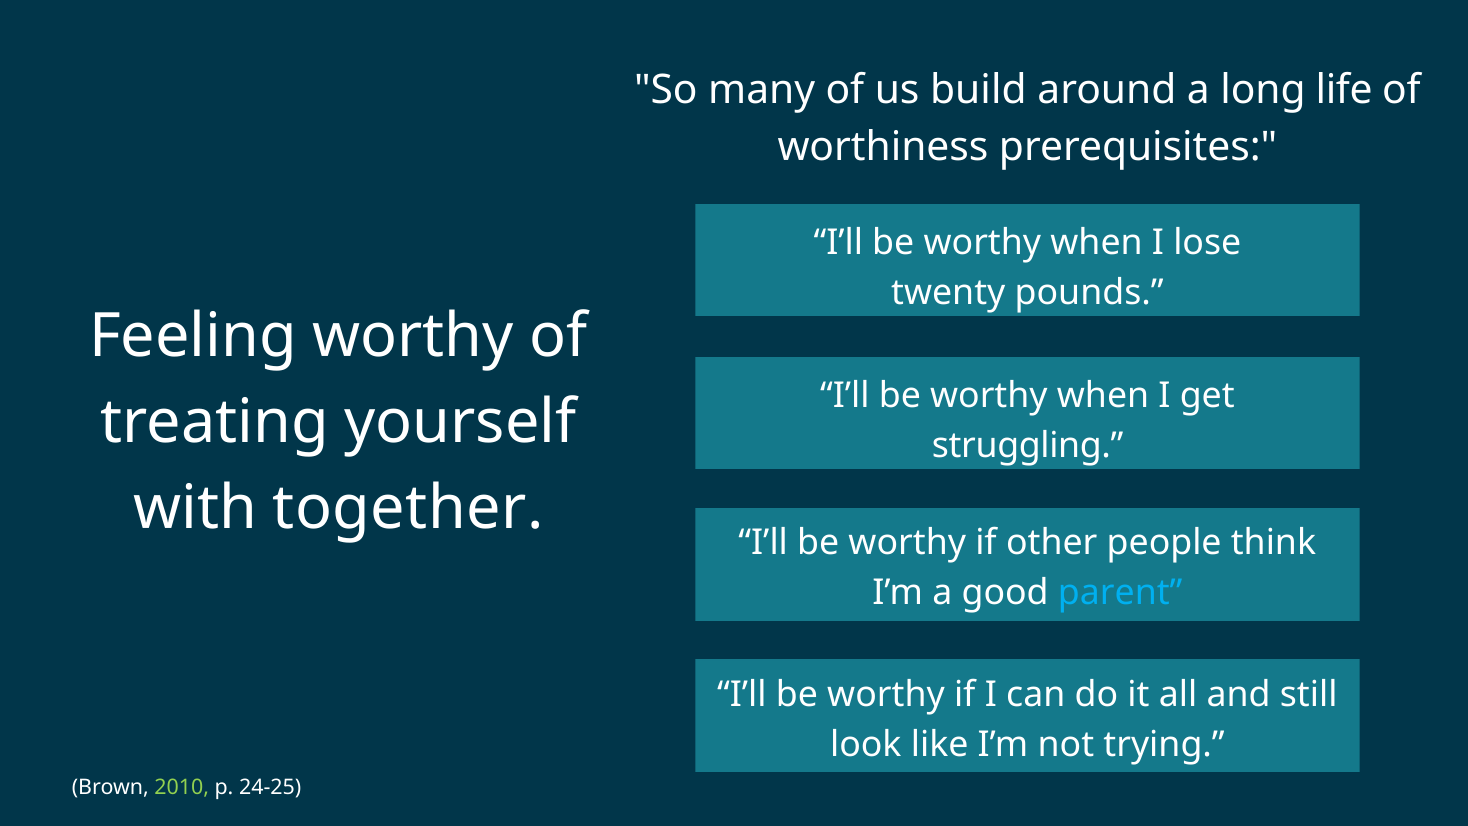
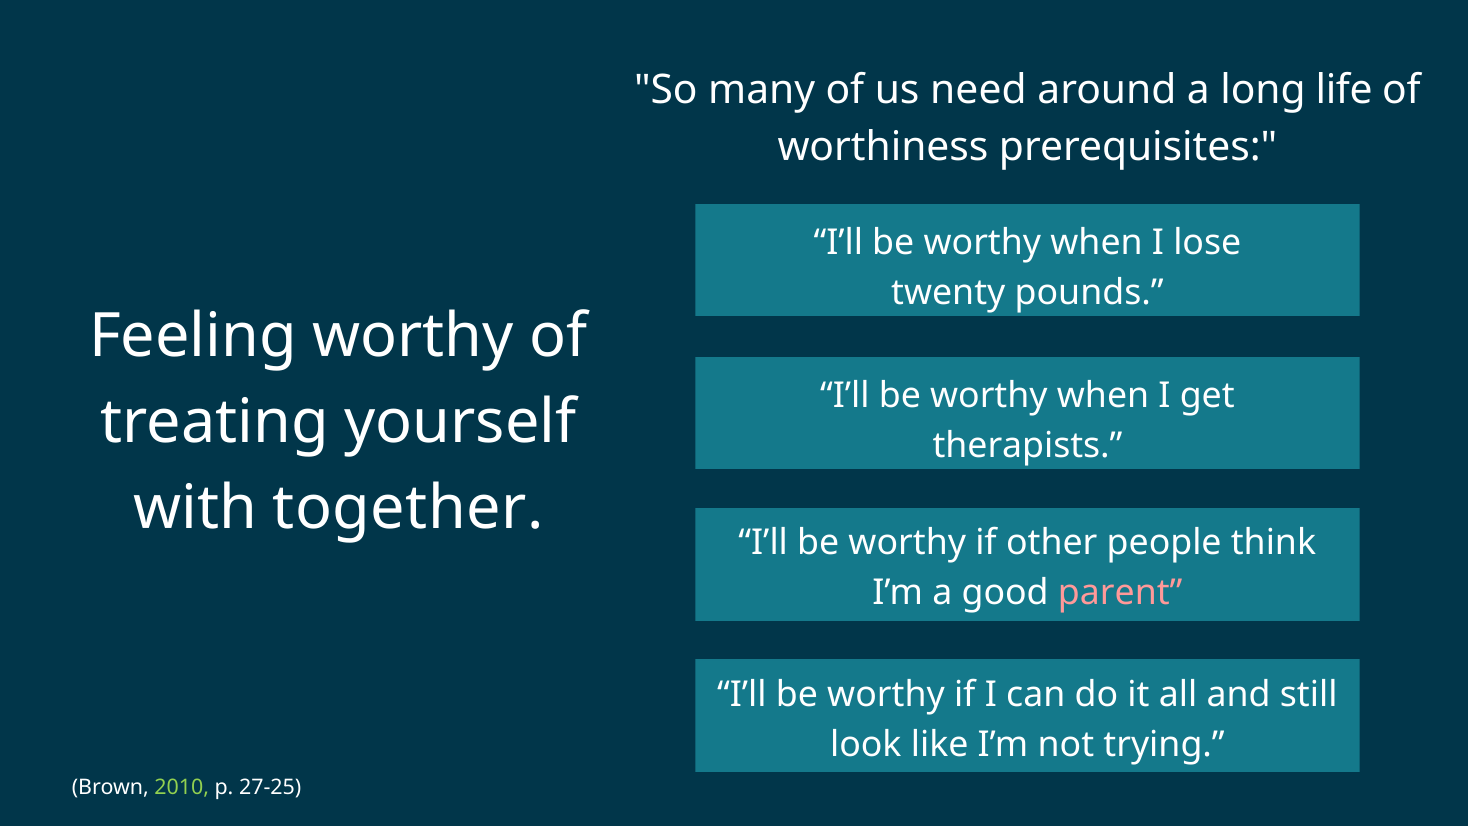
build: build -> need
struggling: struggling -> therapists
parent colour: light blue -> pink
24-25: 24-25 -> 27-25
